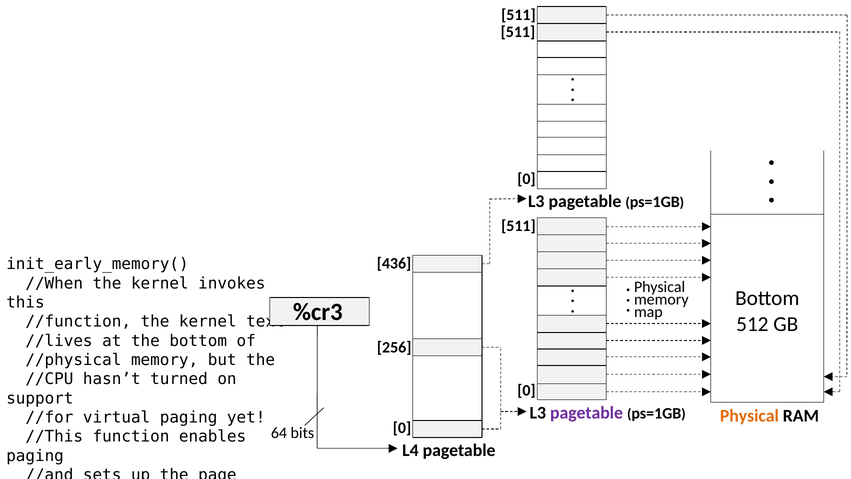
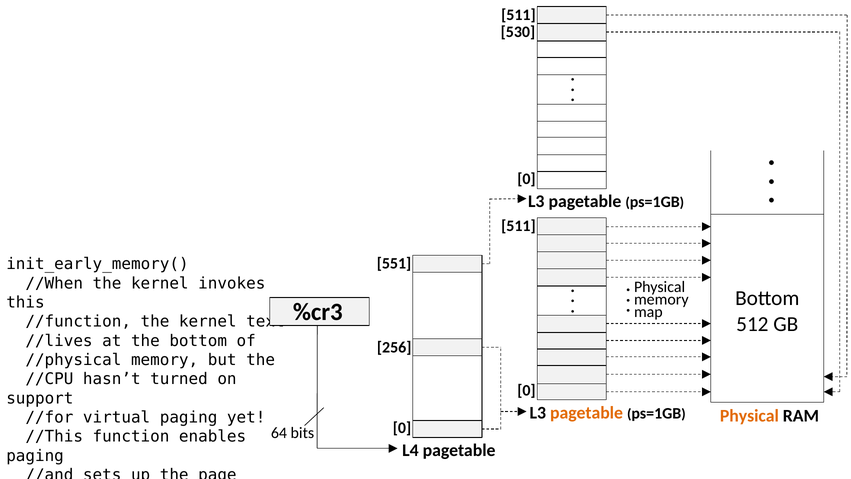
511 at (518, 32): 511 -> 530
436: 436 -> 551
pagetable at (587, 412) colour: purple -> orange
